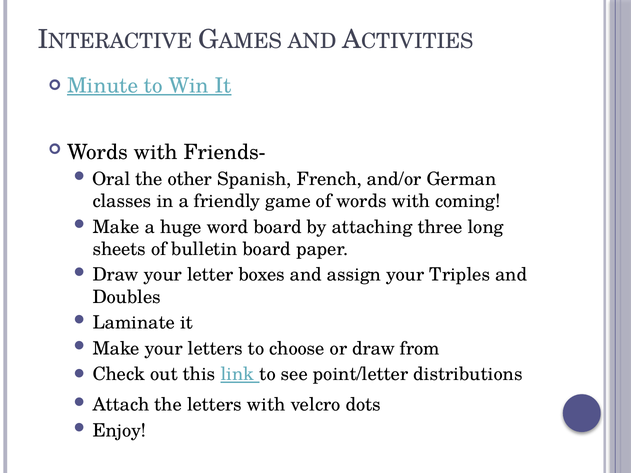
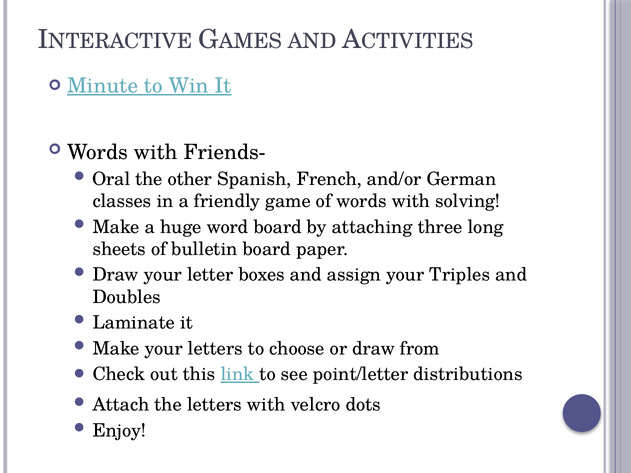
coming: coming -> solving
